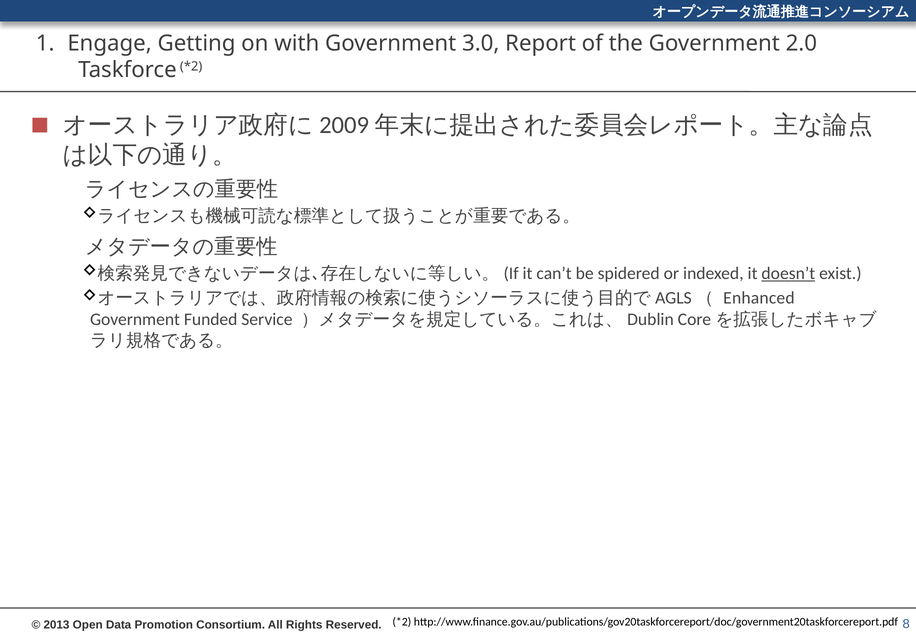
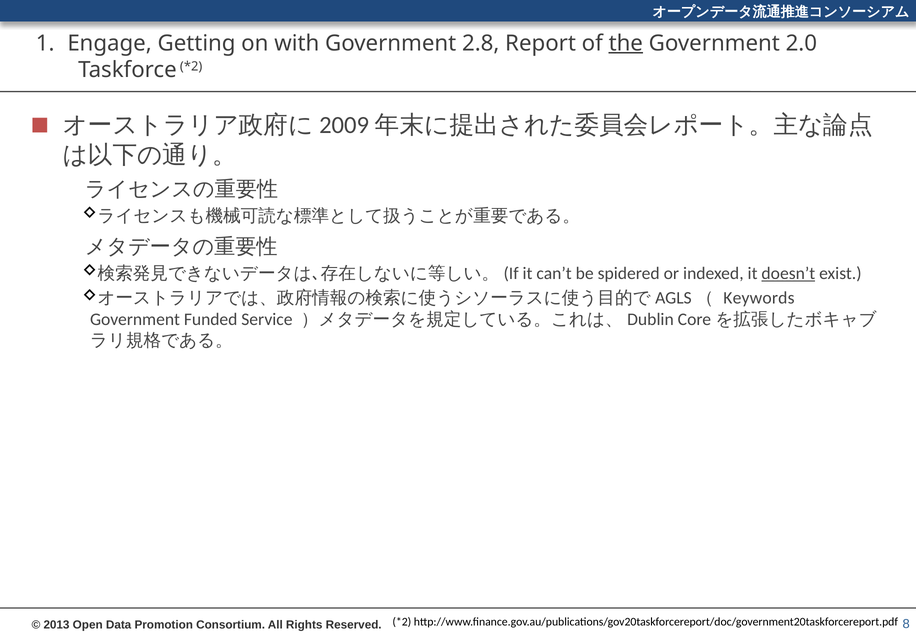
3.0: 3.0 -> 2.8
the underline: none -> present
Enhanced: Enhanced -> Keywords
